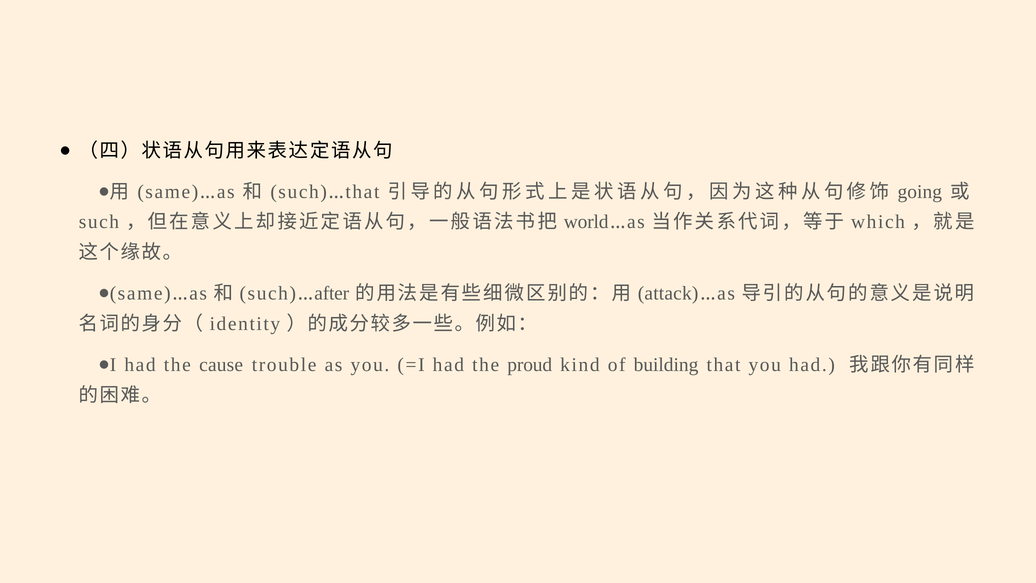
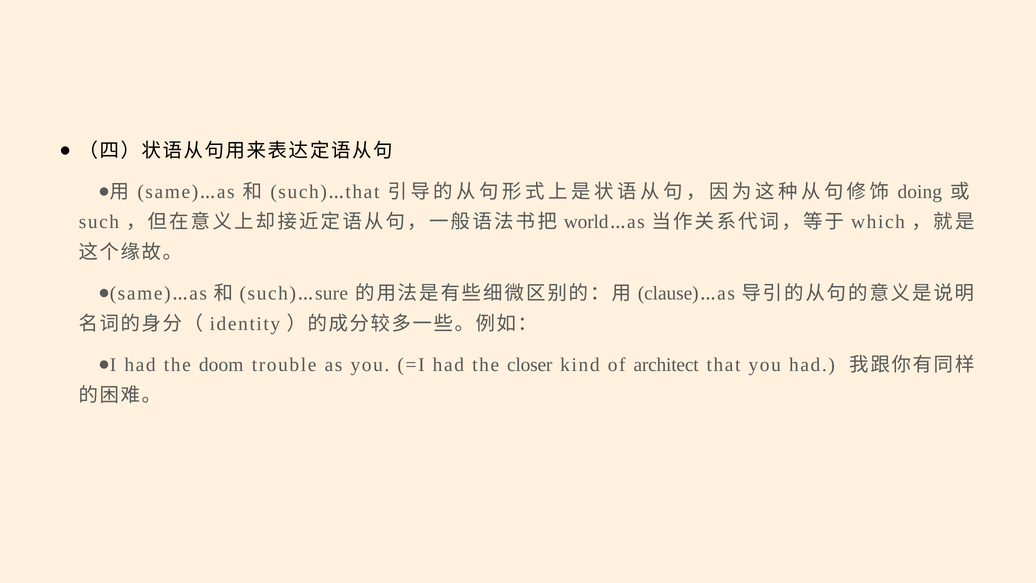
going: going -> doing
after: after -> sure
attack: attack -> clause
cause: cause -> doom
proud: proud -> closer
building: building -> architect
